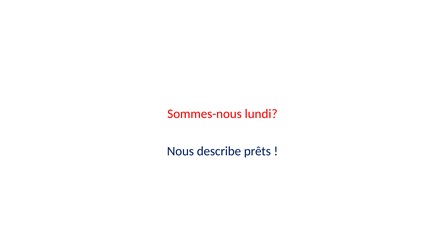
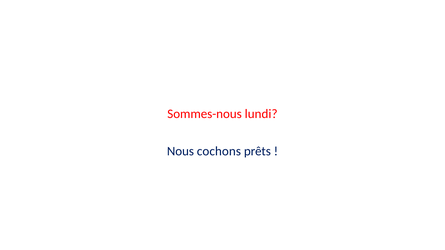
describe: describe -> cochons
